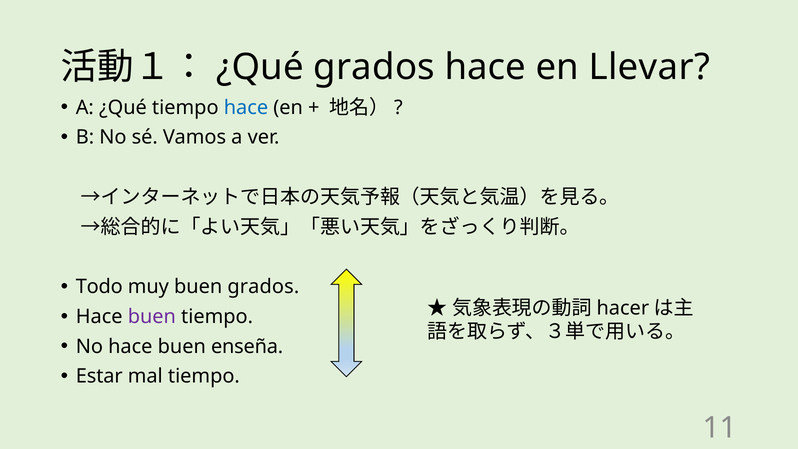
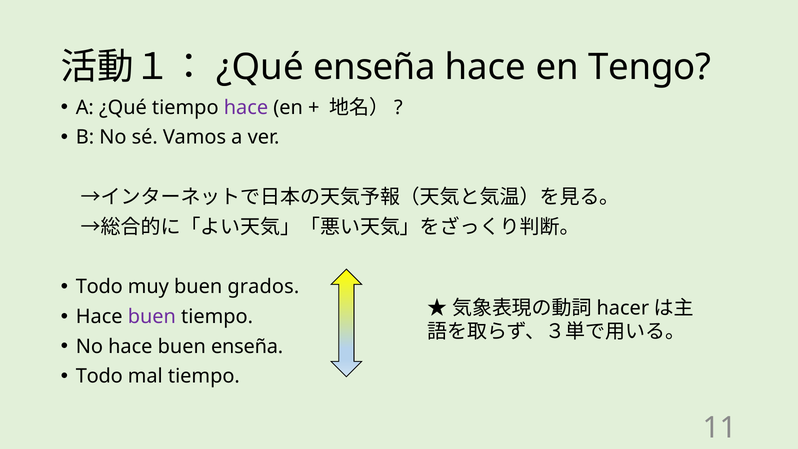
¿Qué grados: grados -> enseña
Llevar: Llevar -> Tengo
hace at (246, 108) colour: blue -> purple
Estar at (99, 376): Estar -> Todo
